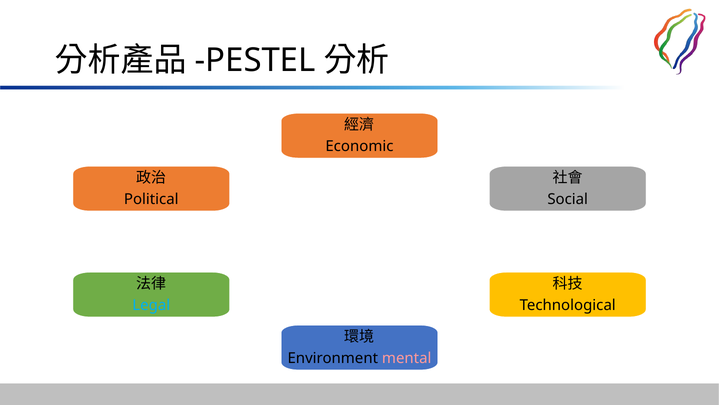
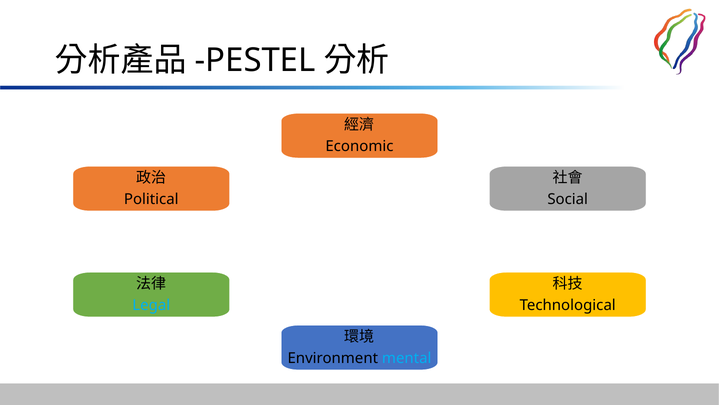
mental colour: pink -> light blue
